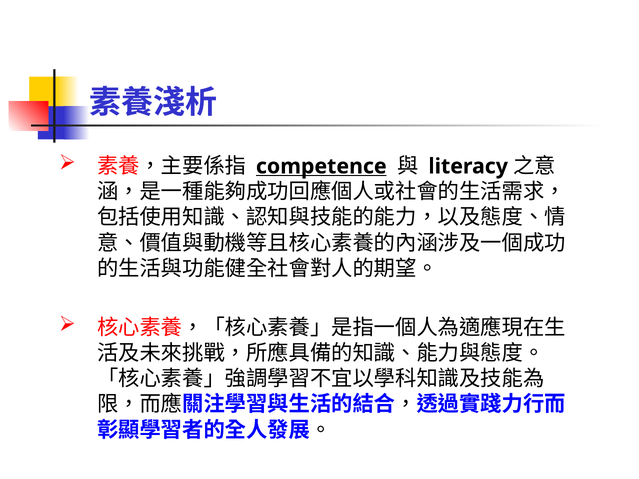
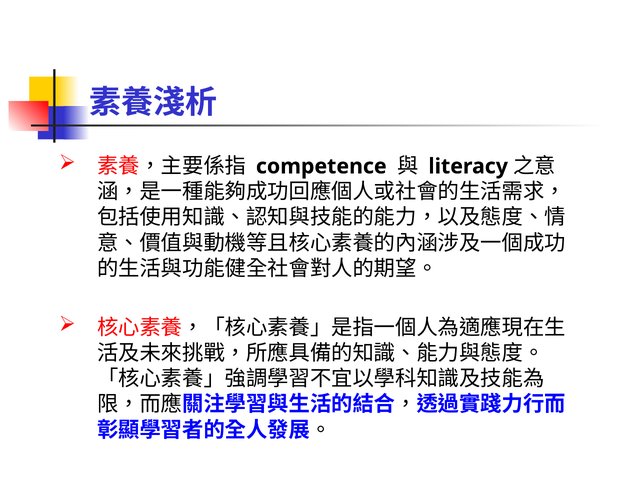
competence underline: present -> none
